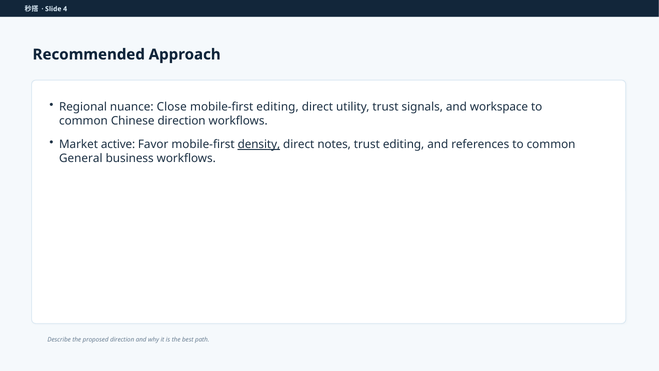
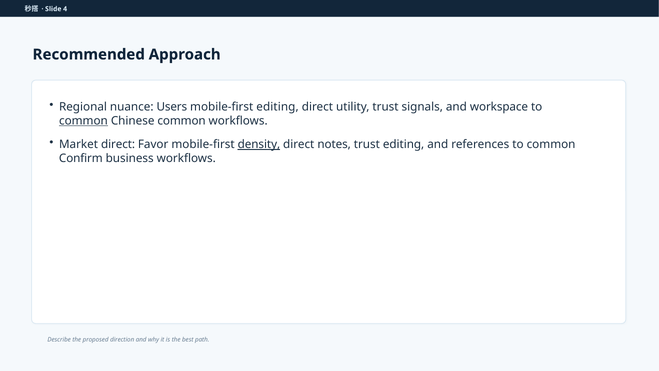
Close: Close -> Users
common at (83, 121) underline: none -> present
Chinese direction: direction -> common
Market active: active -> direct
General: General -> Confirm
